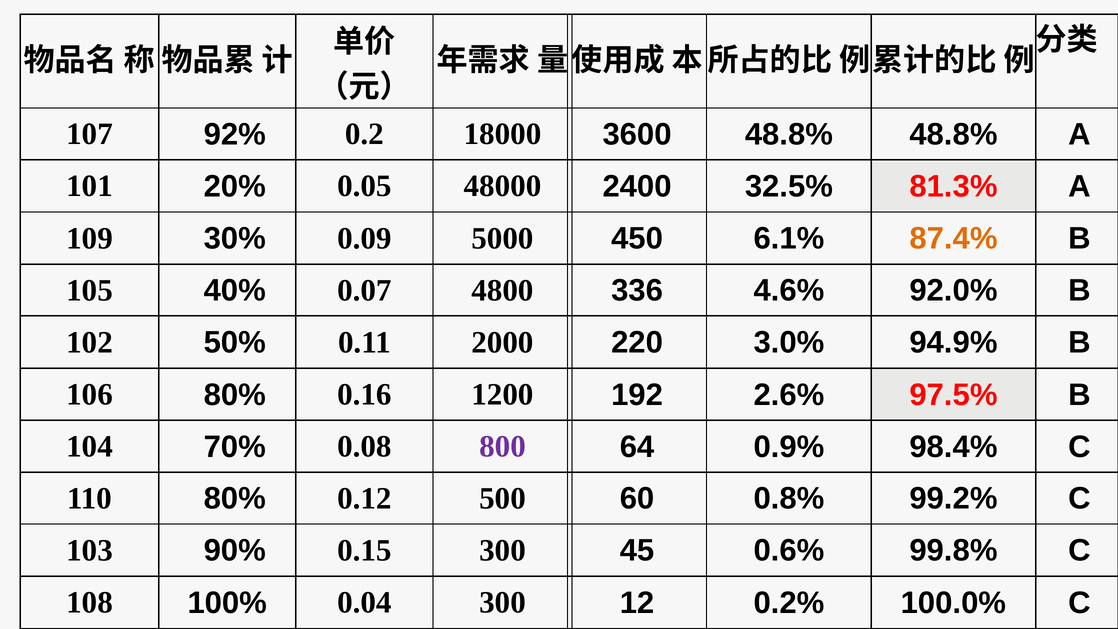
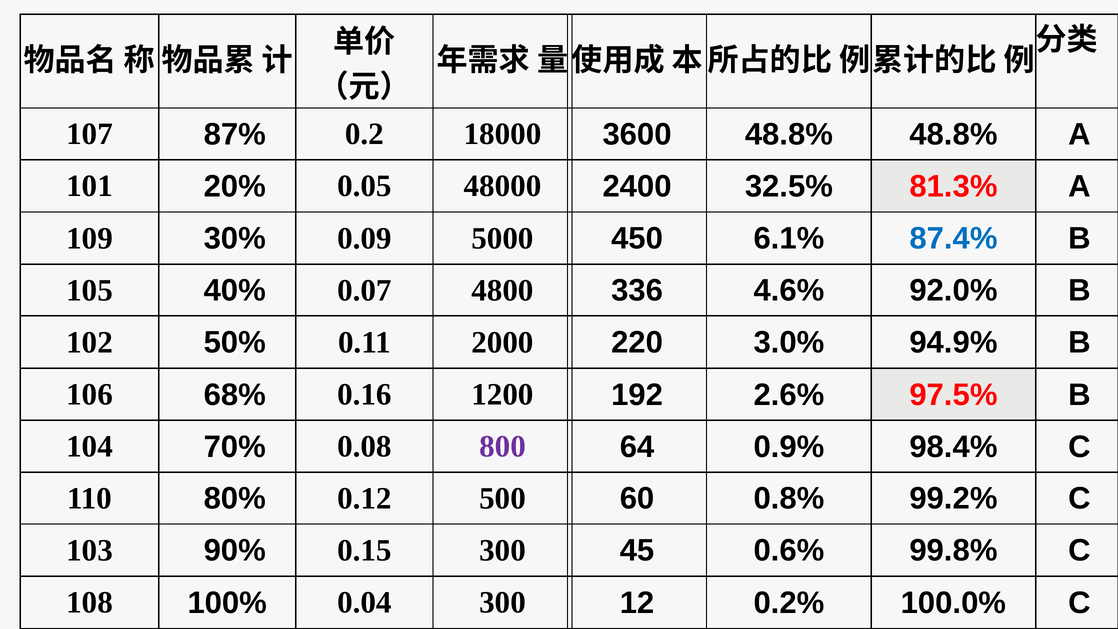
92%: 92% -> 87%
87.4% colour: orange -> blue
106 80%: 80% -> 68%
